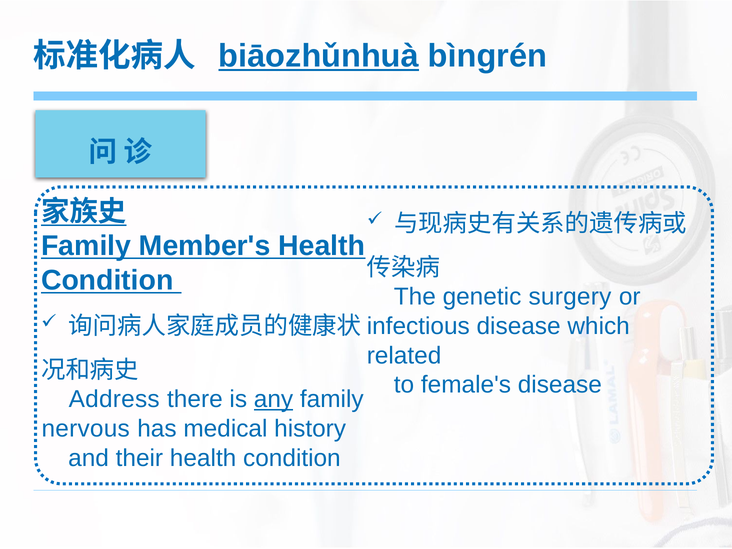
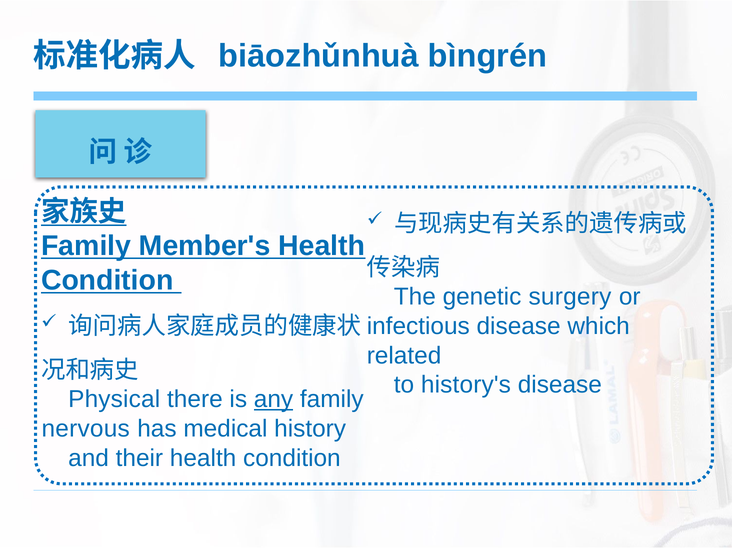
biāozhǔnhuà underline: present -> none
female's: female's -> history's
Address: Address -> Physical
